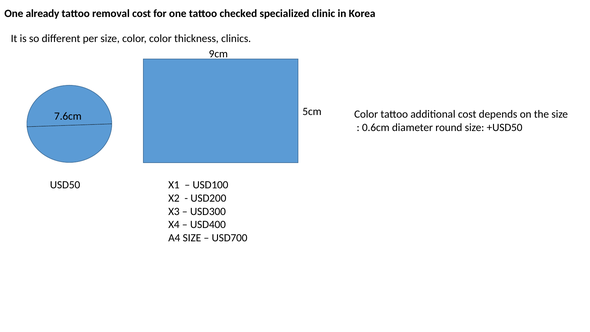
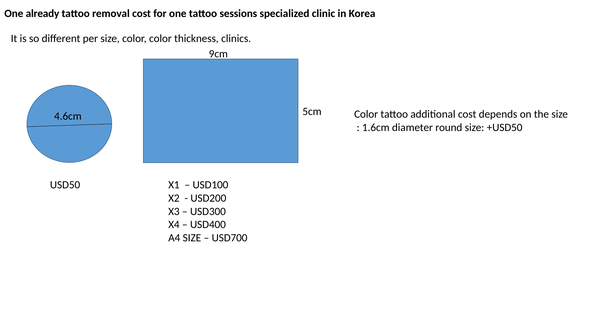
checked: checked -> sessions
7.6cm: 7.6cm -> 4.6cm
0.6cm: 0.6cm -> 1.6cm
